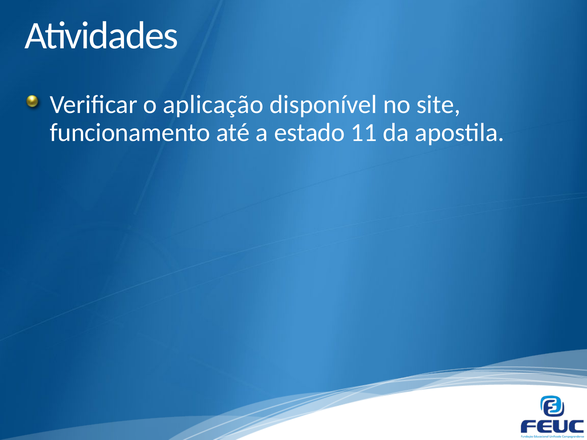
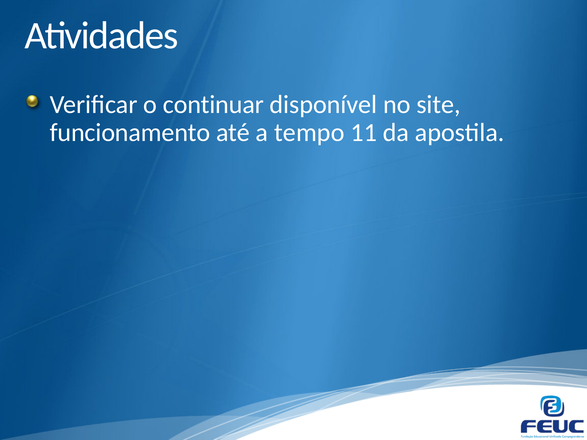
aplicação: aplicação -> continuar
estado: estado -> tempo
